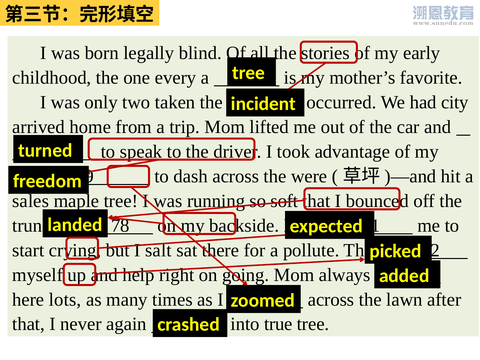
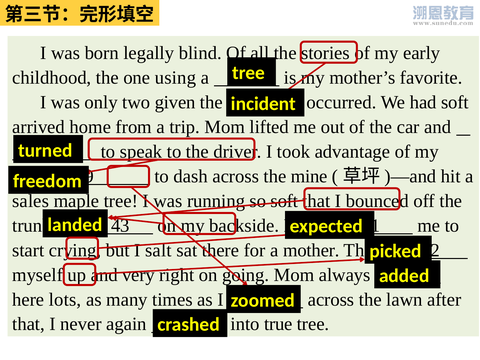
every: every -> using
taken: taken -> given
had city: city -> soft
were: were -> mine
78 at (120, 226): 78 -> 43
pollute: pollute -> mother
help: help -> very
